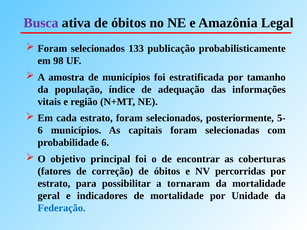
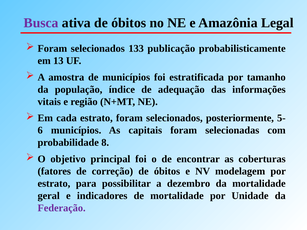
98: 98 -> 13
probabilidade 6: 6 -> 8
percorridas: percorridas -> modelagem
tornaram: tornaram -> dezembro
Federação colour: blue -> purple
